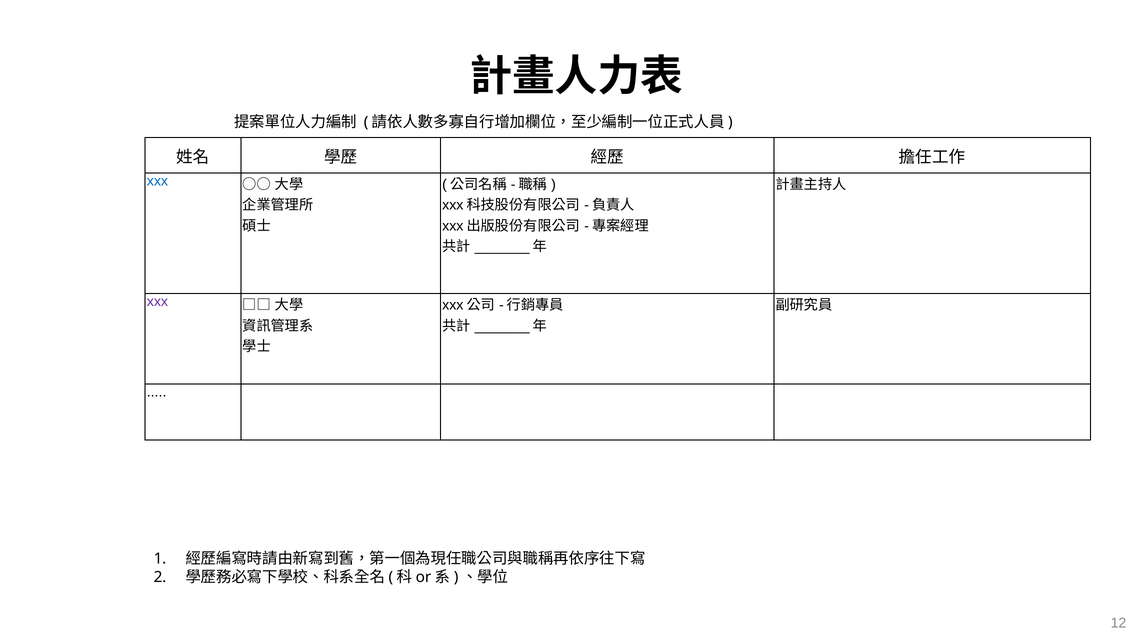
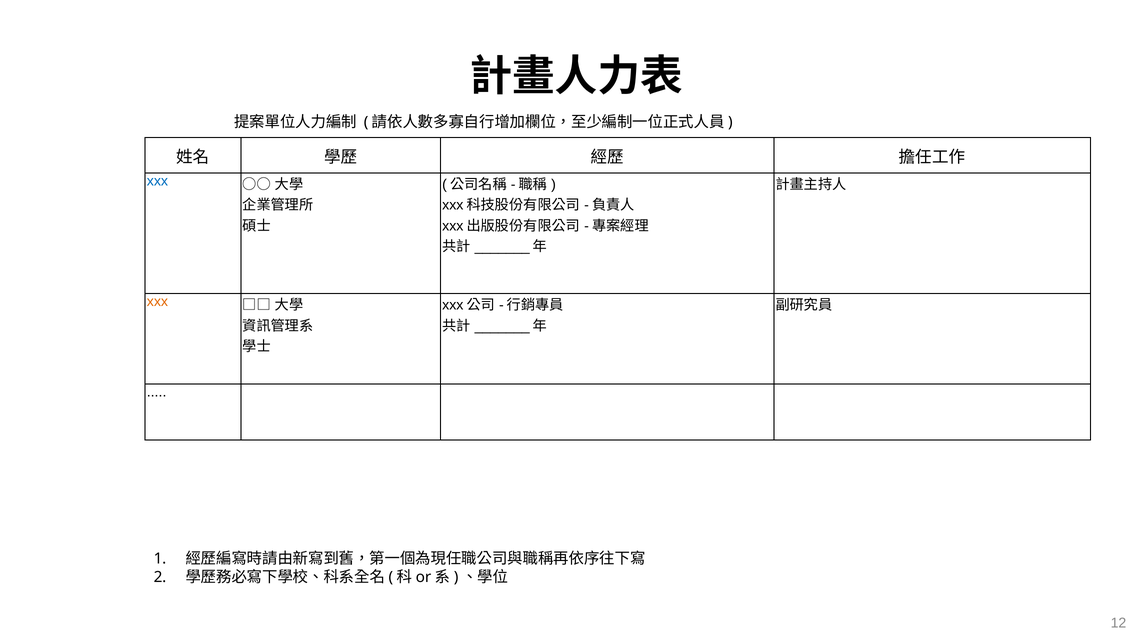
xxx at (157, 301) colour: purple -> orange
